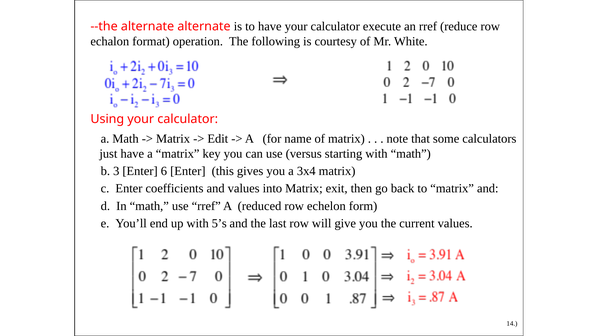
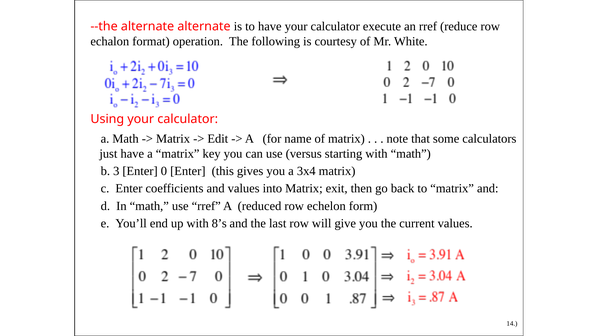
6: 6 -> 0
5’s: 5’s -> 8’s
